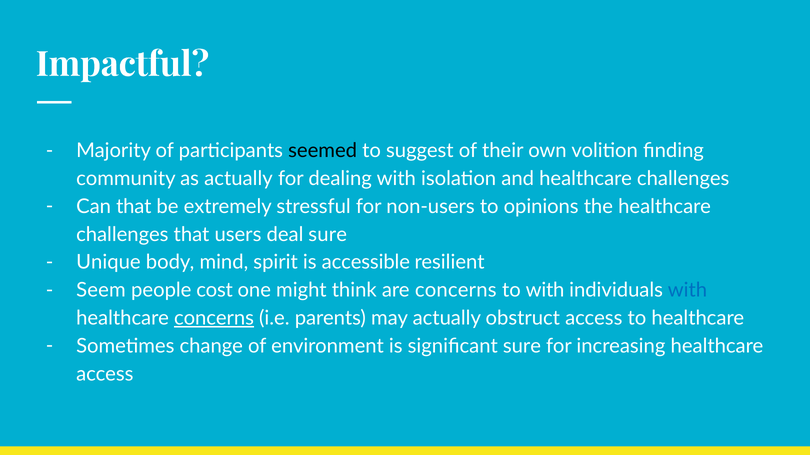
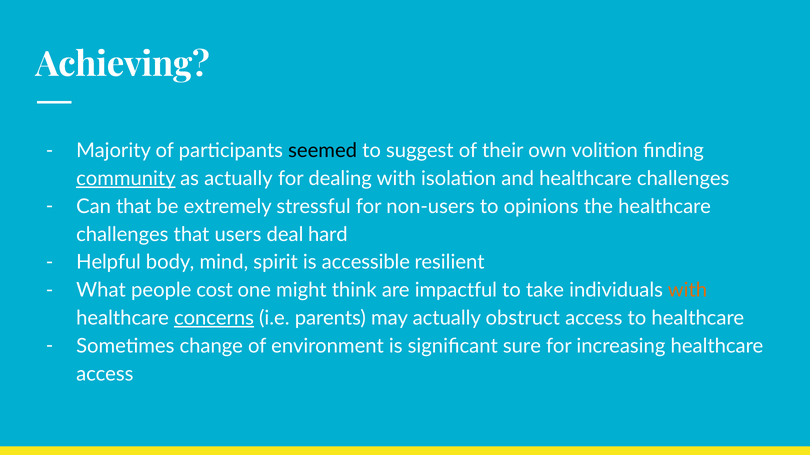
Impactful: Impactful -> Achieving
community underline: none -> present
deal sure: sure -> hard
Unique: Unique -> Helpful
Seem: Seem -> What
are concerns: concerns -> impactful
to with: with -> take
with at (687, 291) colour: blue -> orange
